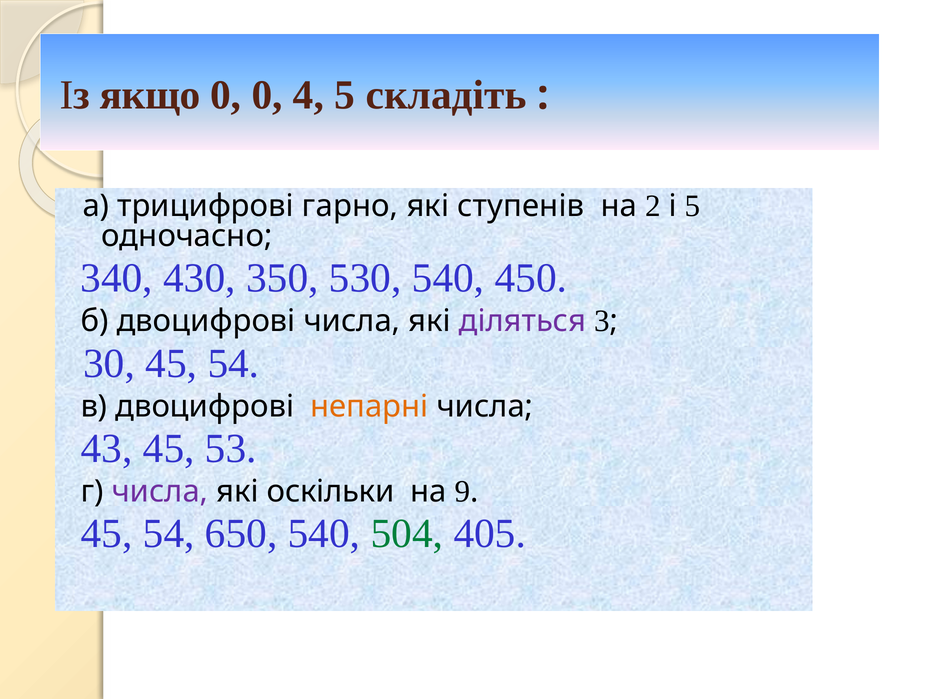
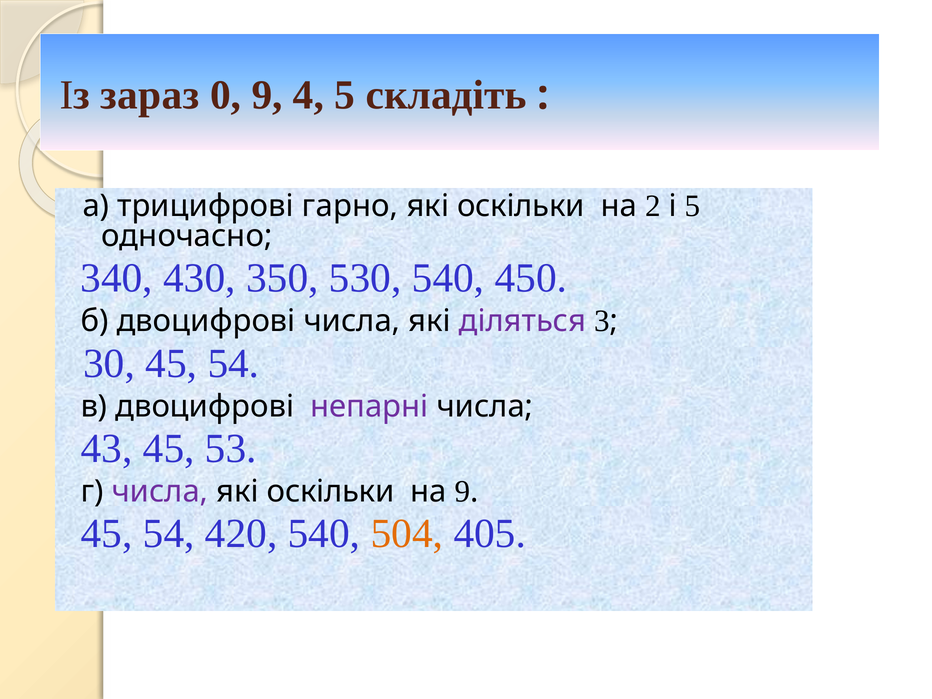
якщо: якщо -> зараз
0 0: 0 -> 9
ступенів at (521, 206): ступенів -> оскільки
непарні colour: orange -> purple
650: 650 -> 420
504 colour: green -> orange
